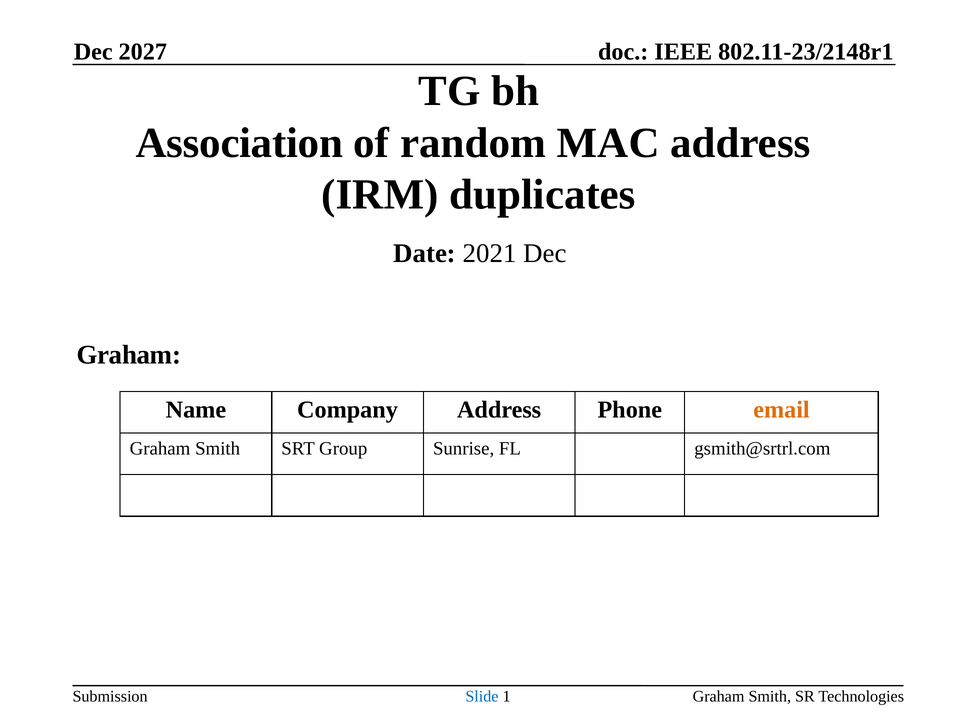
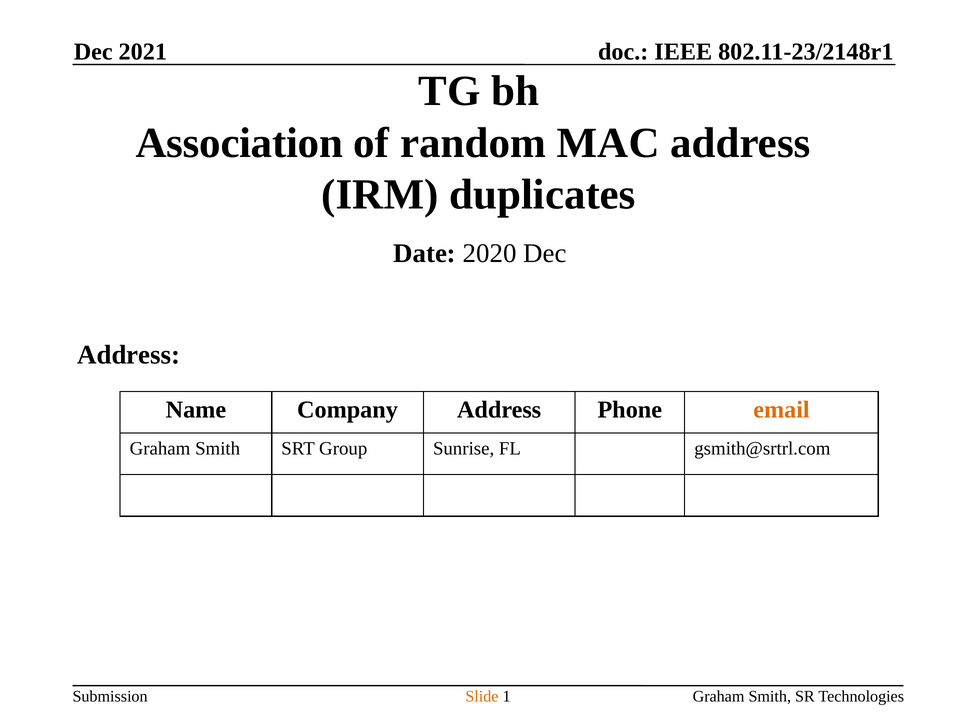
2027: 2027 -> 2021
2021: 2021 -> 2020
Graham at (129, 355): Graham -> Address
Slide colour: blue -> orange
